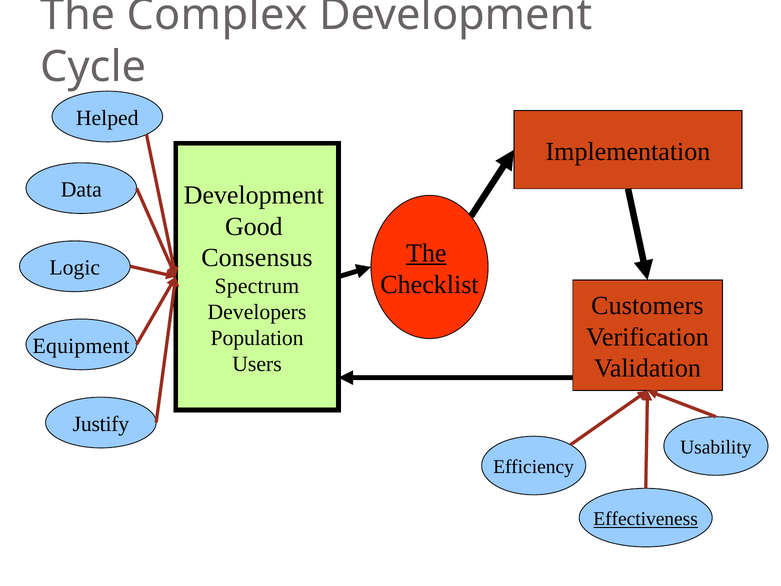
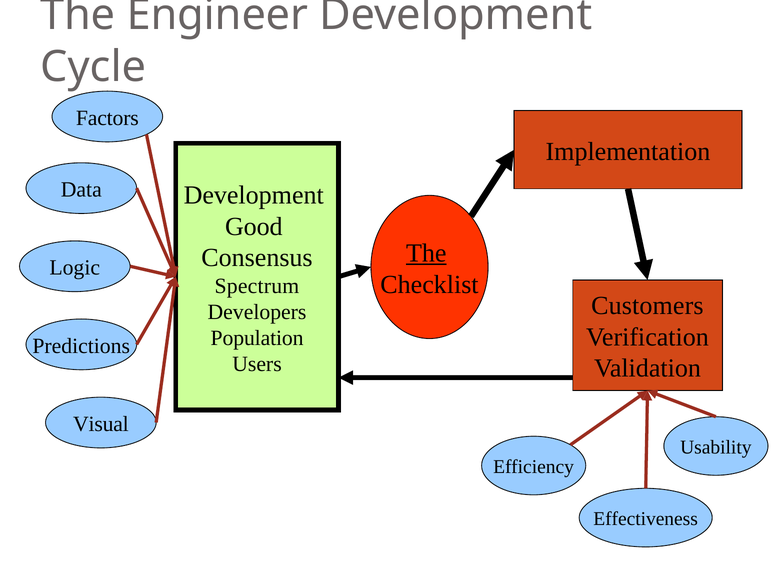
Complex: Complex -> Engineer
Helped: Helped -> Factors
Equipment: Equipment -> Predictions
Justify: Justify -> Visual
Effectiveness underline: present -> none
